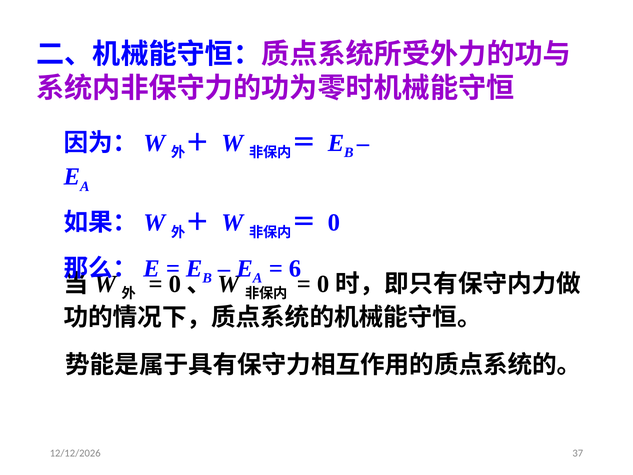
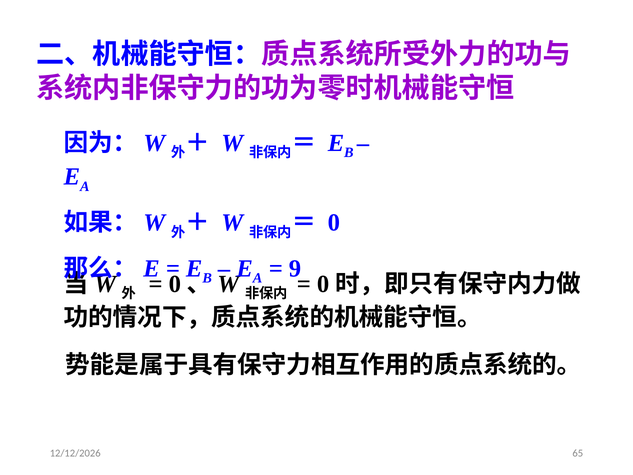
6: 6 -> 9
37: 37 -> 65
